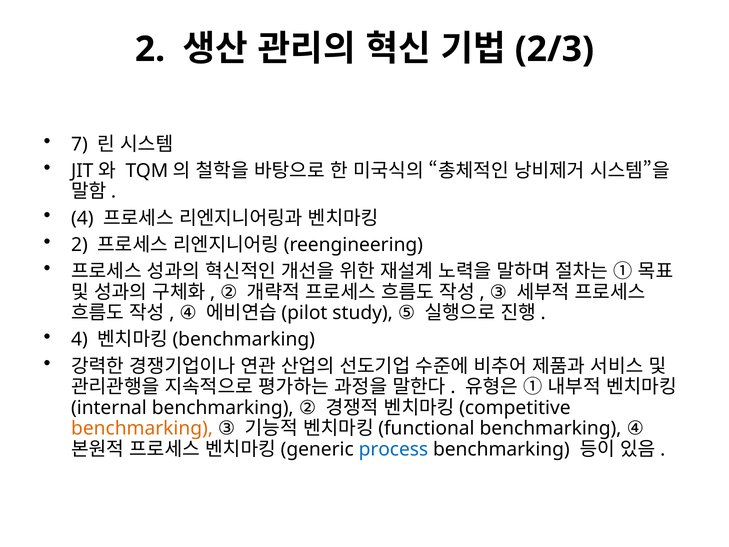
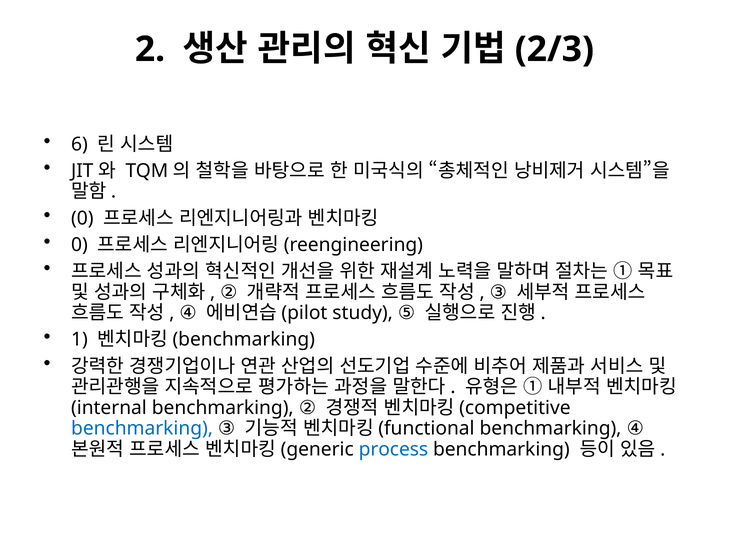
7: 7 -> 6
4 at (82, 218): 4 -> 0
2 at (79, 245): 2 -> 0
4 at (79, 339): 4 -> 1
benchmarking at (142, 428) colour: orange -> blue
